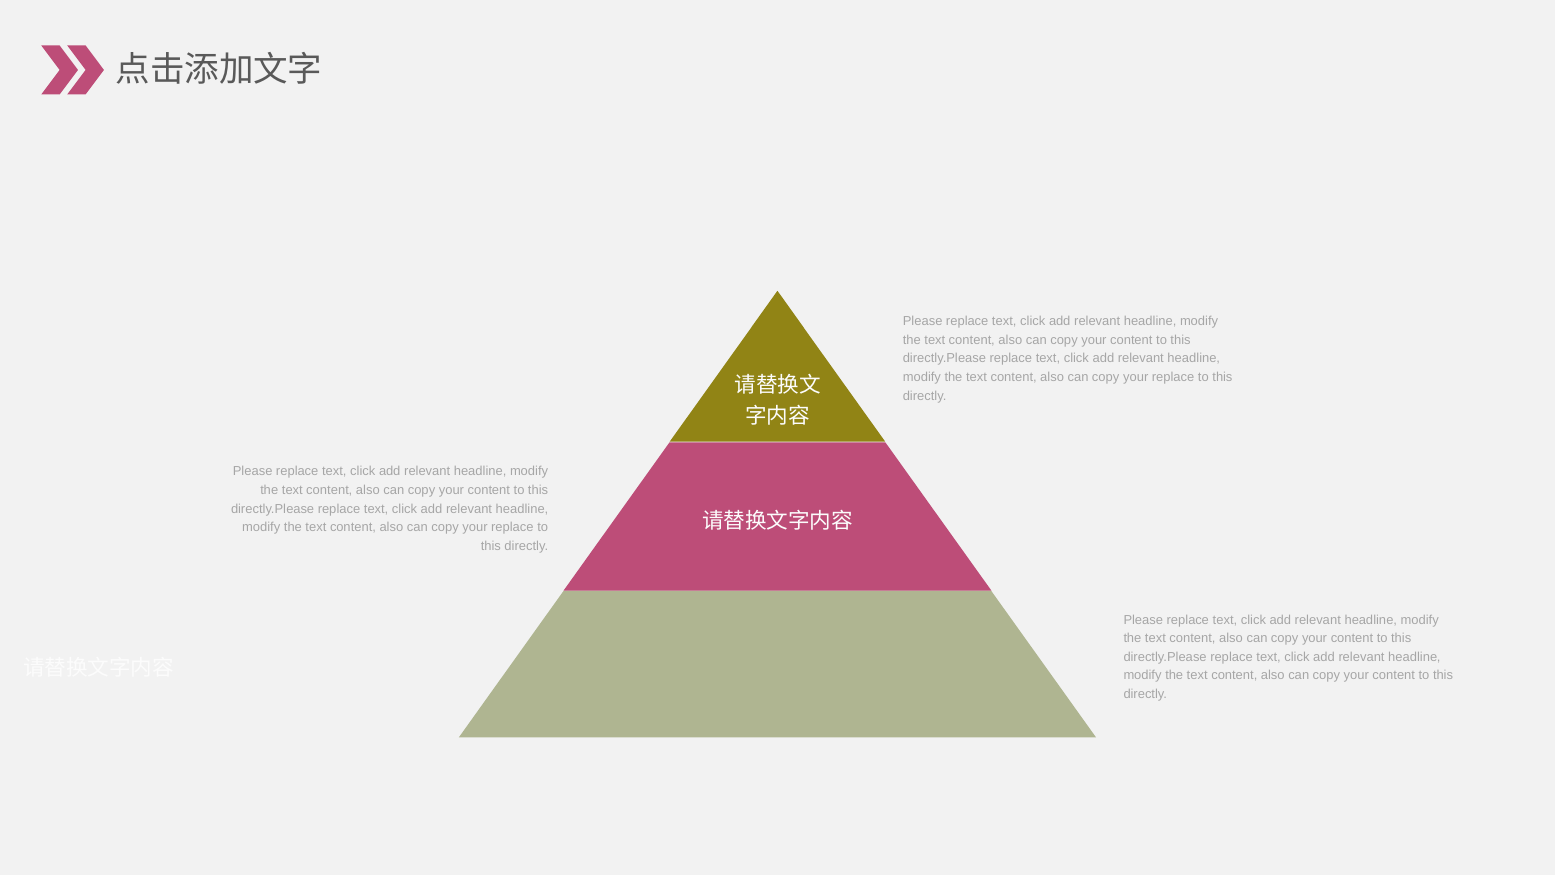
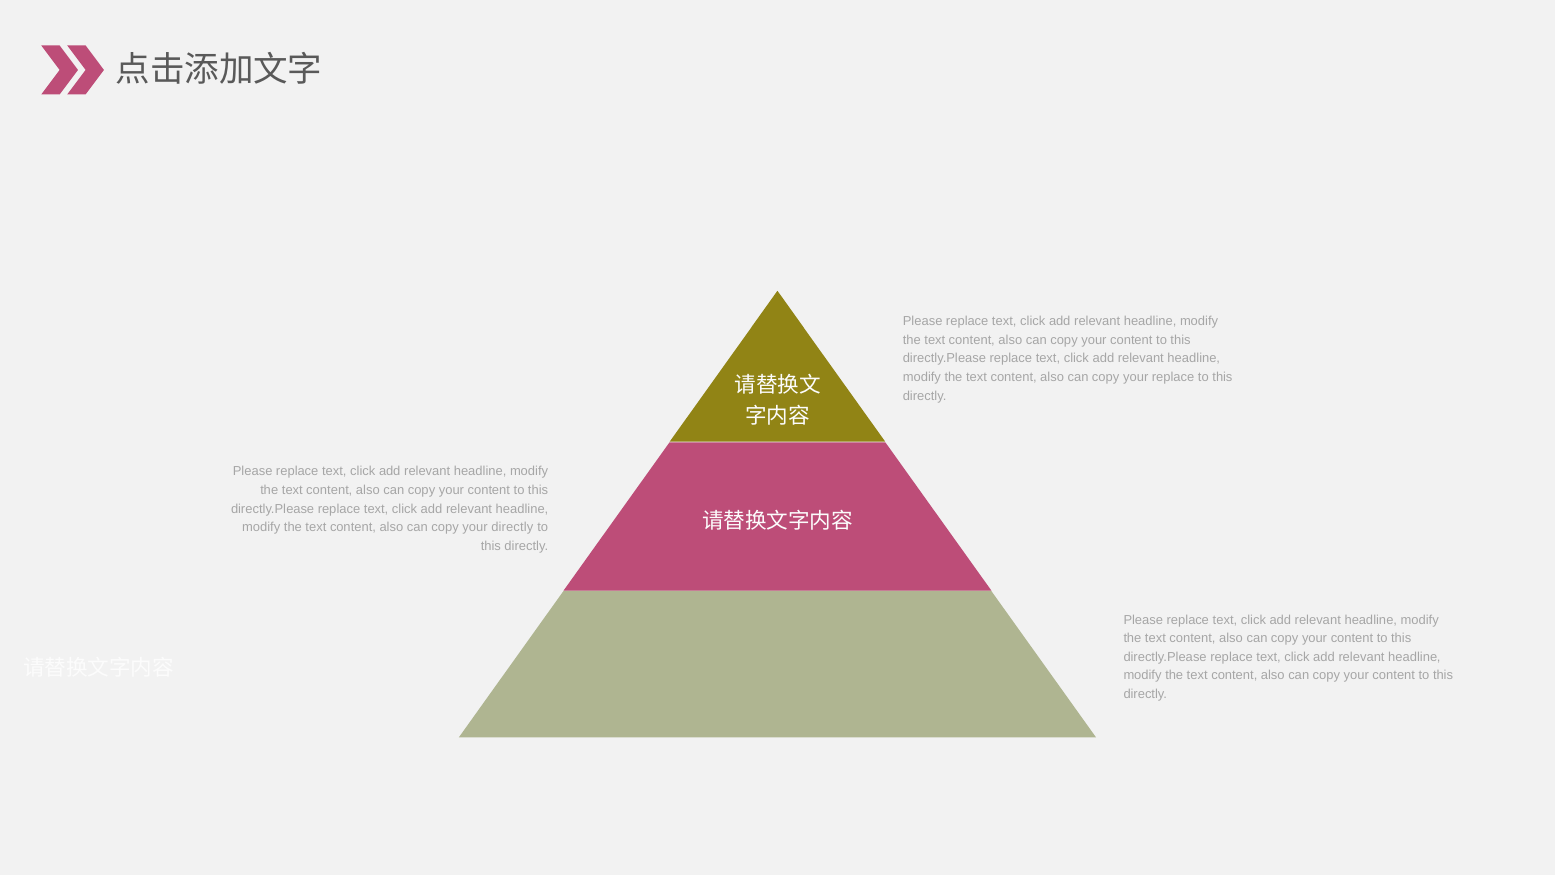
replace at (512, 527): replace -> directly
